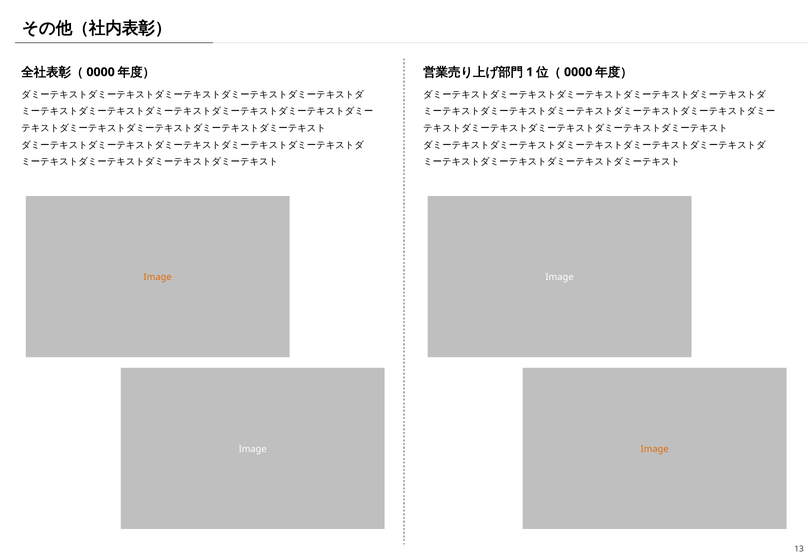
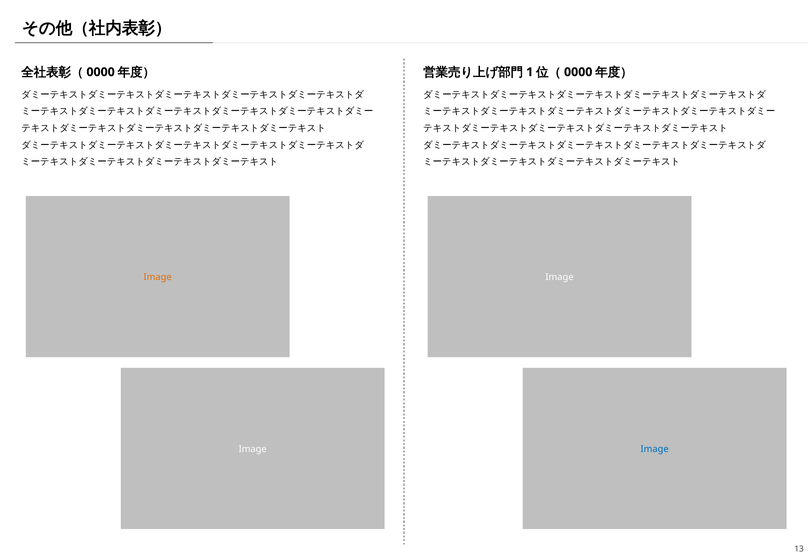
Image at (655, 449) colour: orange -> blue
